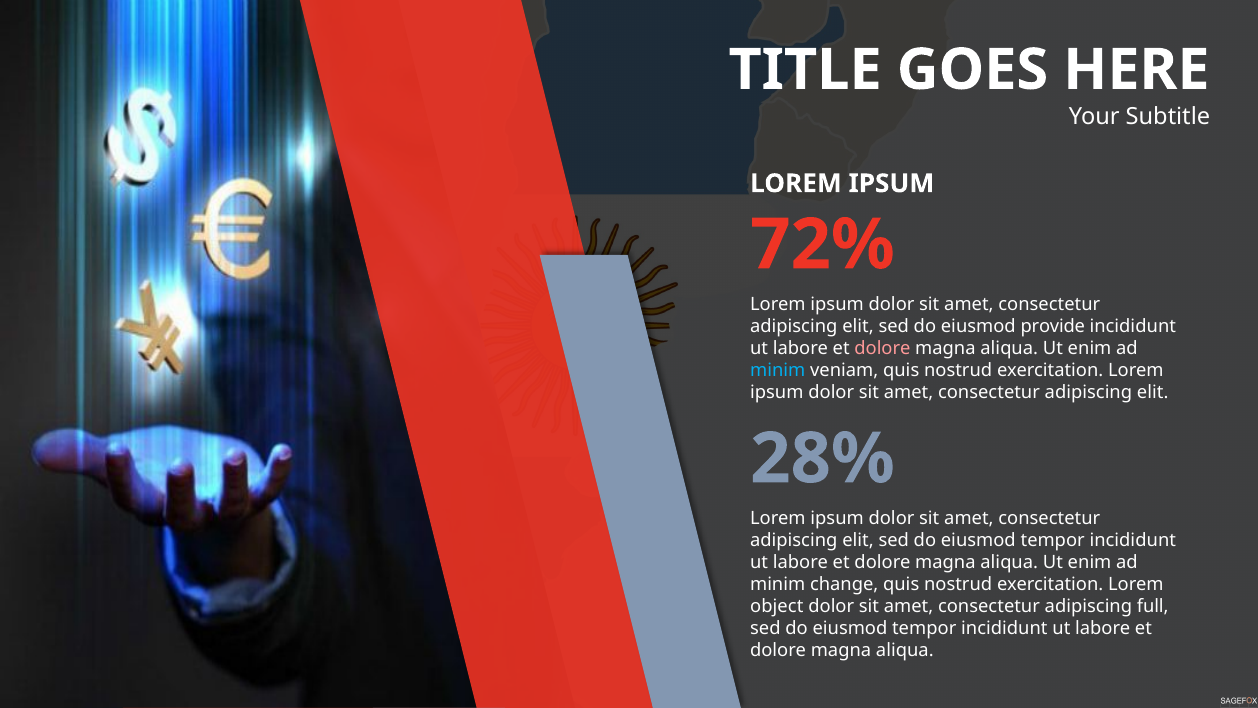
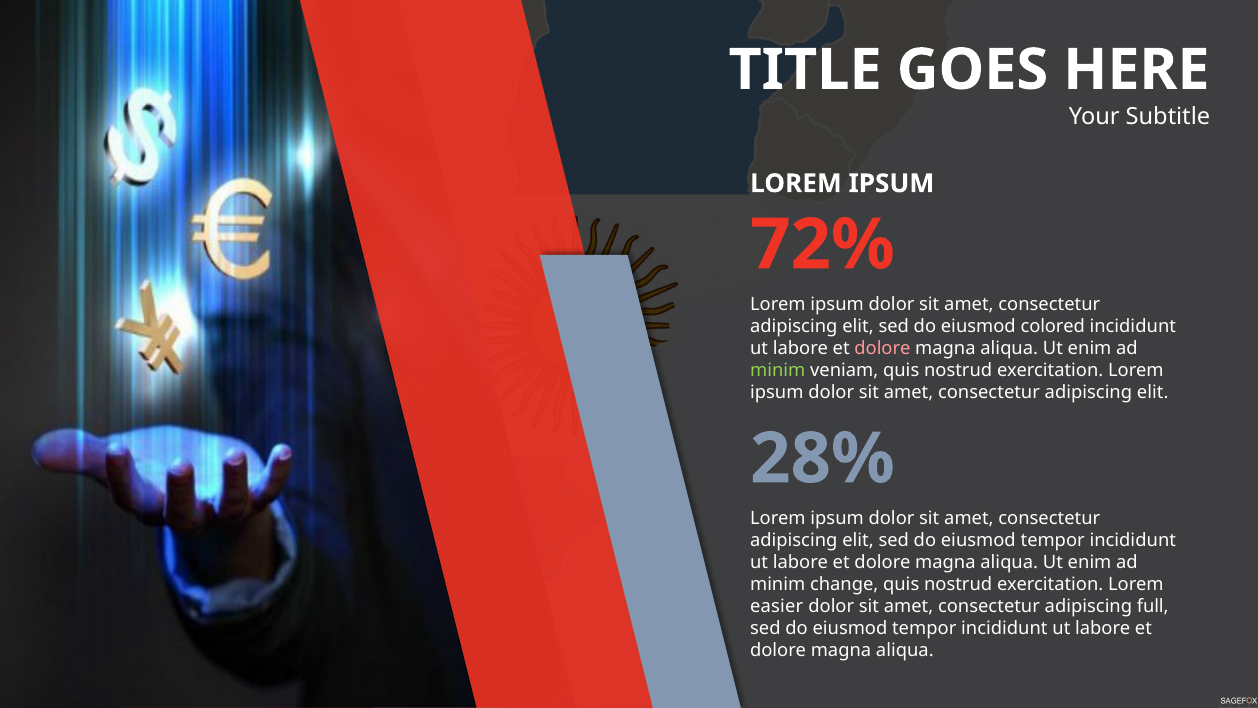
provide: provide -> colored
minim at (778, 370) colour: light blue -> light green
object: object -> easier
